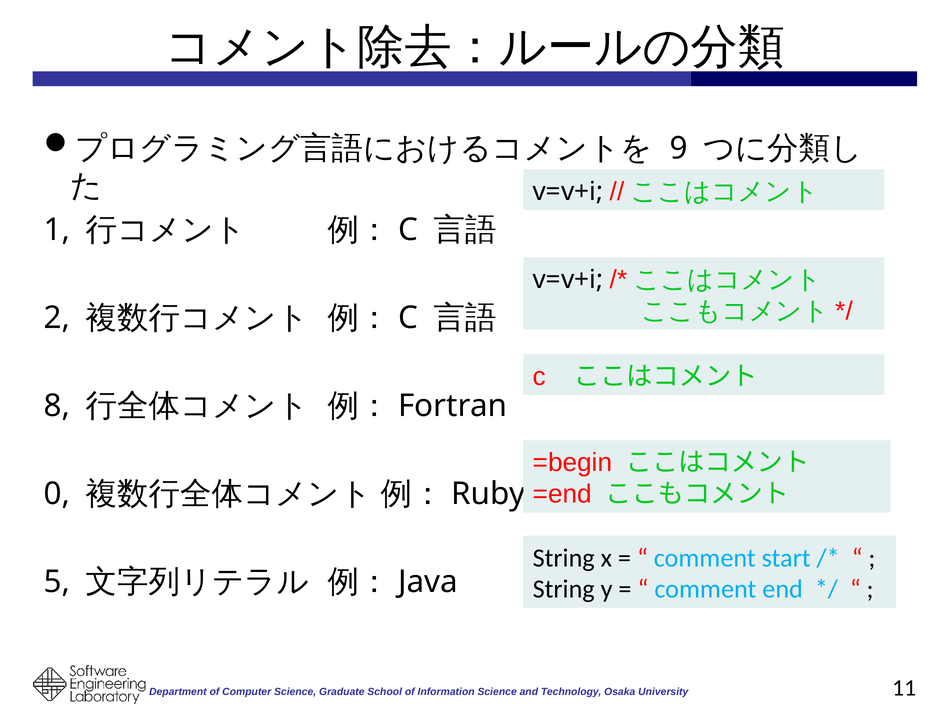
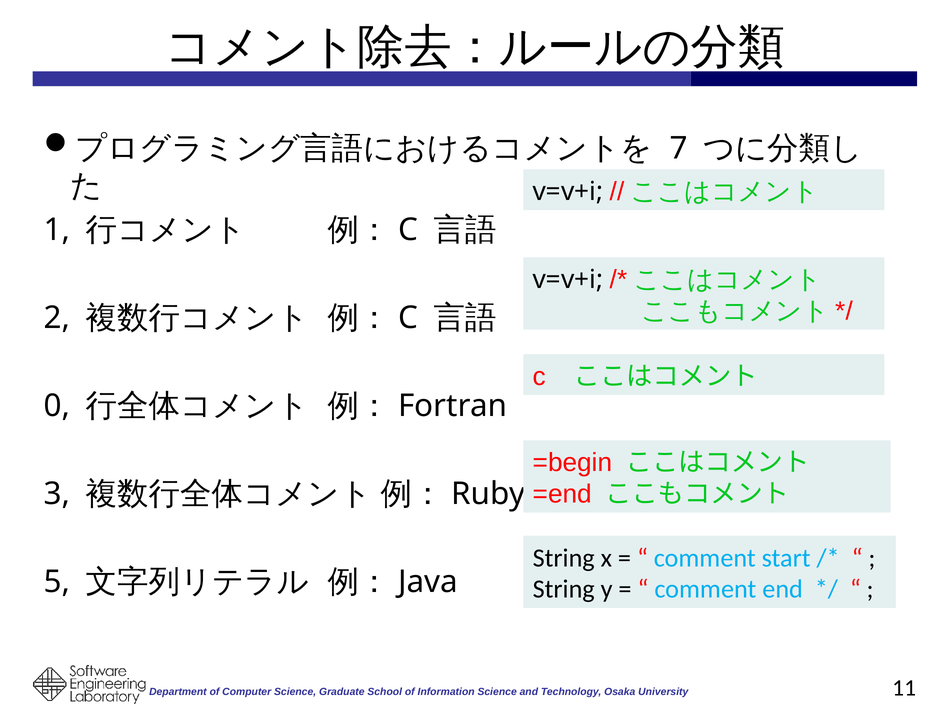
9: 9 -> 7
8: 8 -> 0
0: 0 -> 3
